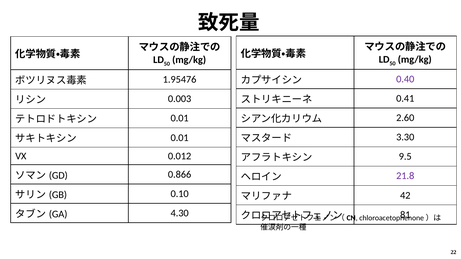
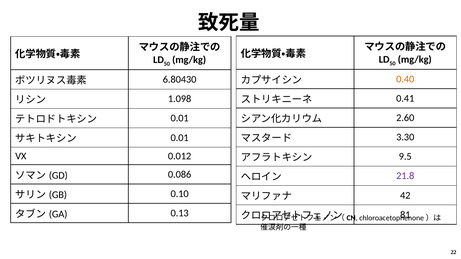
0.40 colour: purple -> orange
1.95476: 1.95476 -> 6.80430
0.003: 0.003 -> 1.098
0.866: 0.866 -> 0.086
4.30: 4.30 -> 0.13
